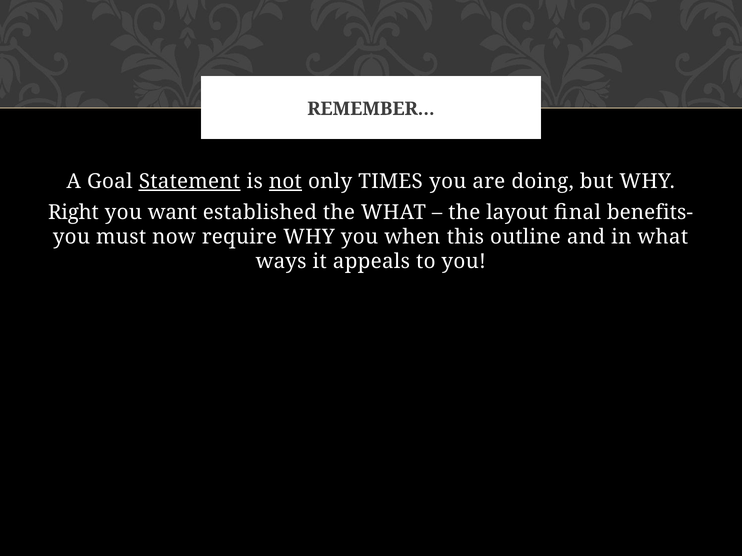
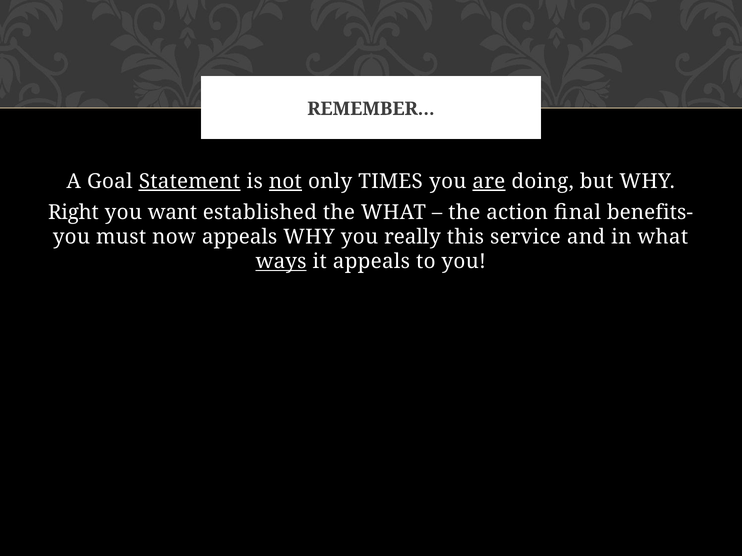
are underline: none -> present
layout: layout -> action
now require: require -> appeals
when: when -> really
outline: outline -> service
ways underline: none -> present
